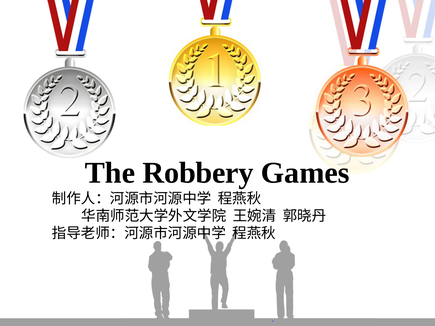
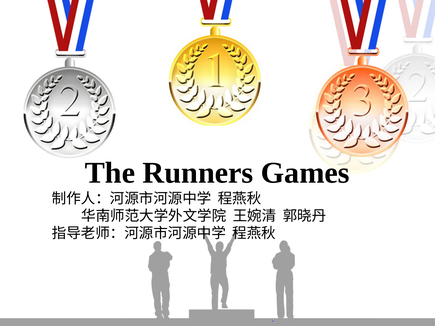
Robbery: Robbery -> Runners
